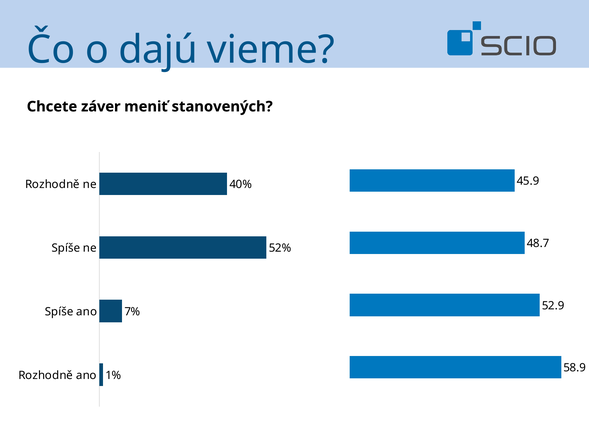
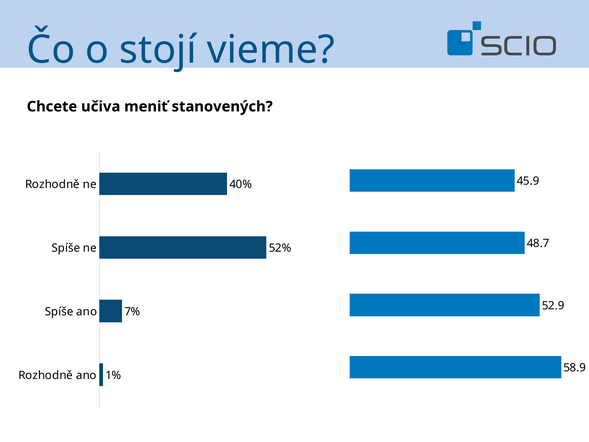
dajú: dajú -> stojí
záver: záver -> učiva
